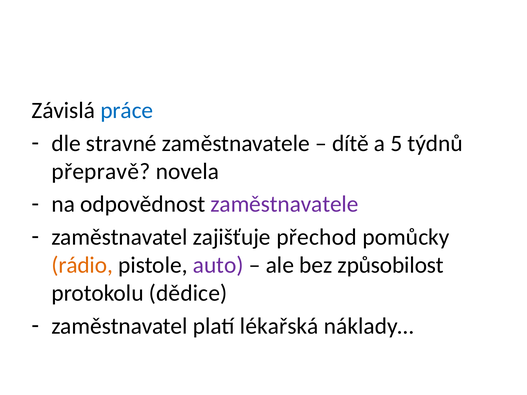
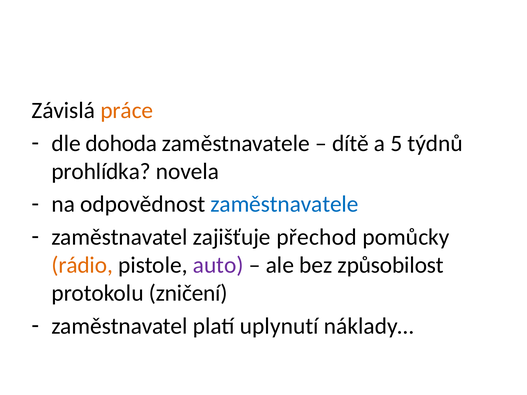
práce colour: blue -> orange
stravné: stravné -> dohoda
přepravě: přepravě -> prohlídka
zaměstnavatele at (284, 204) colour: purple -> blue
dědice: dědice -> zničení
lékařská: lékařská -> uplynutí
